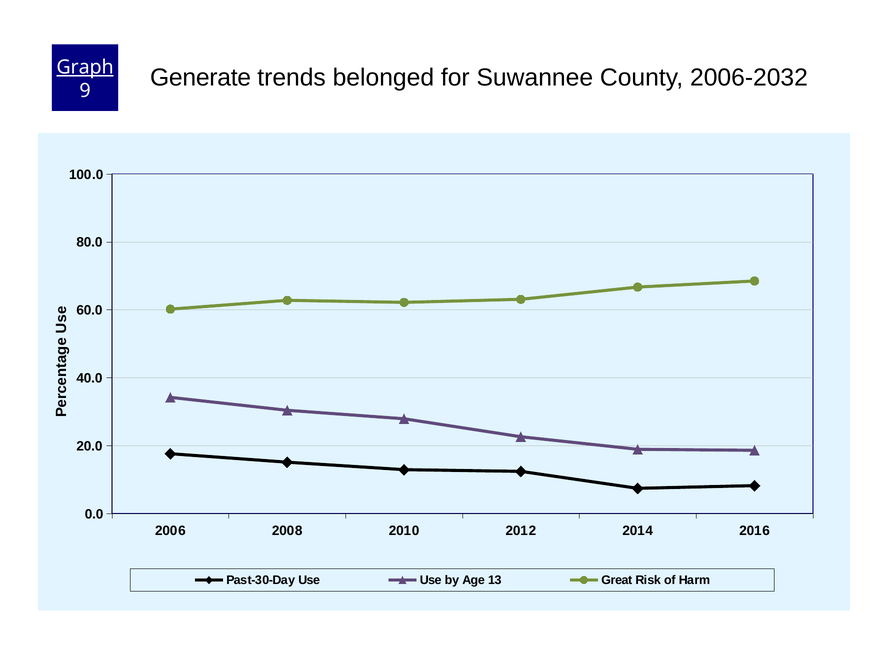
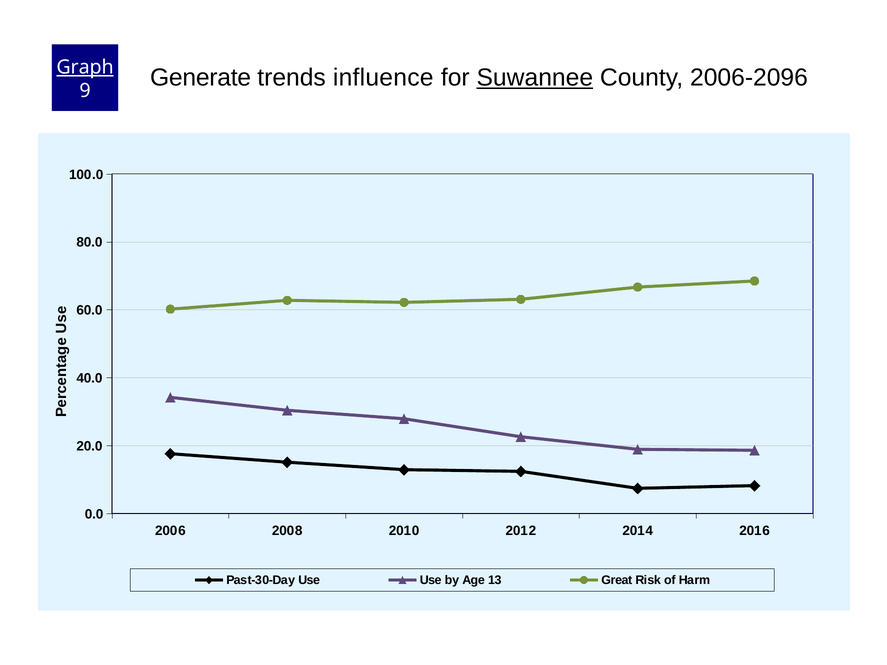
belonged: belonged -> influence
Suwannee underline: none -> present
2006-2032: 2006-2032 -> 2006-2096
